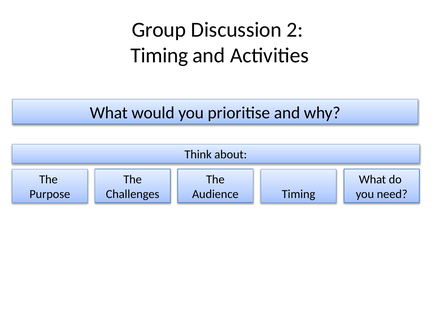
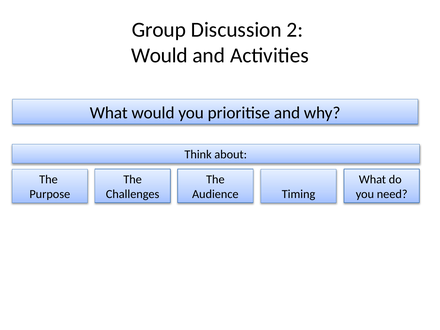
Timing at (159, 55): Timing -> Would
